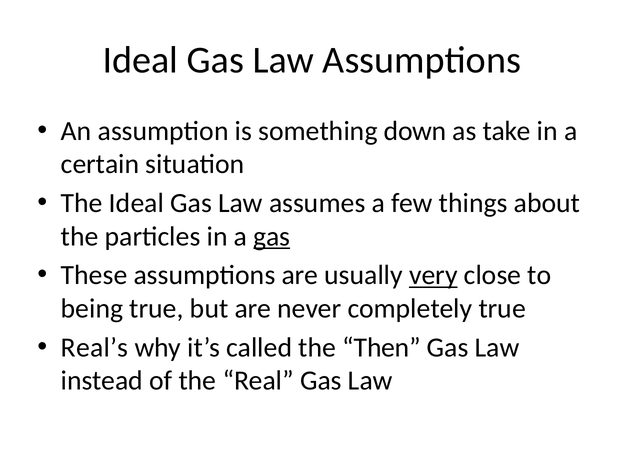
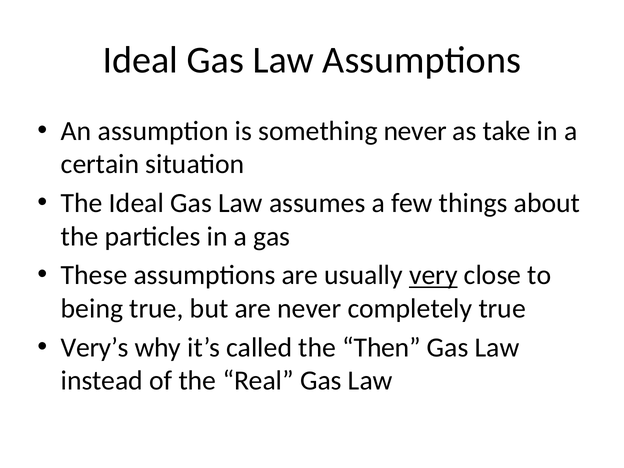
something down: down -> never
gas at (272, 236) underline: present -> none
Real’s: Real’s -> Very’s
